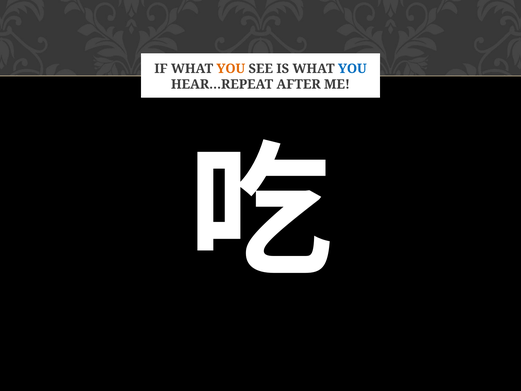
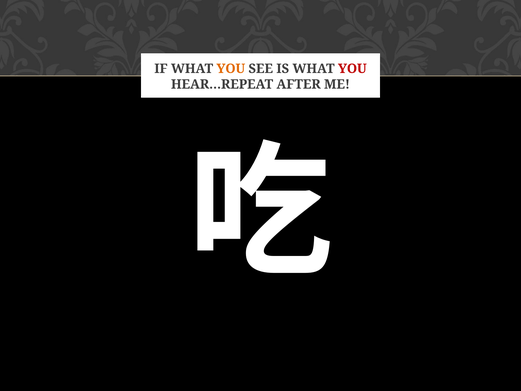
YOU at (352, 69) colour: blue -> red
